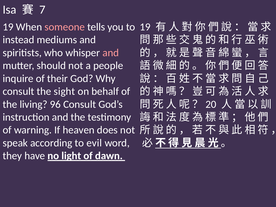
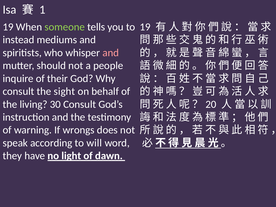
7: 7 -> 1
someone colour: pink -> light green
96: 96 -> 30
heaven: heaven -> wrongs
evil: evil -> will
